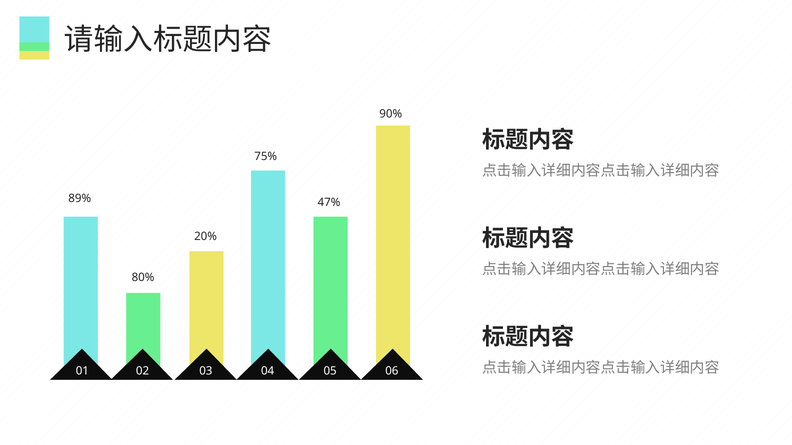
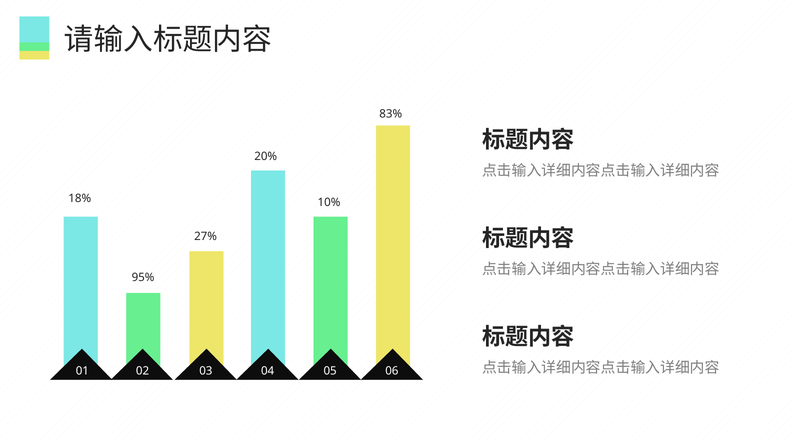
90%: 90% -> 83%
75%: 75% -> 20%
89%: 89% -> 18%
47%: 47% -> 10%
20%: 20% -> 27%
80%: 80% -> 95%
